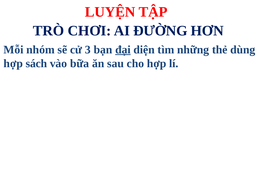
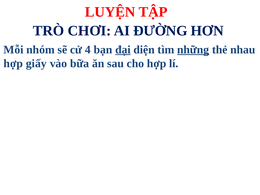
3: 3 -> 4
những underline: none -> present
dùng: dùng -> nhau
sách: sách -> giấy
